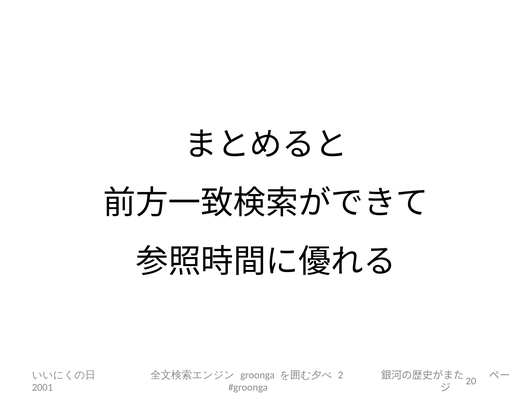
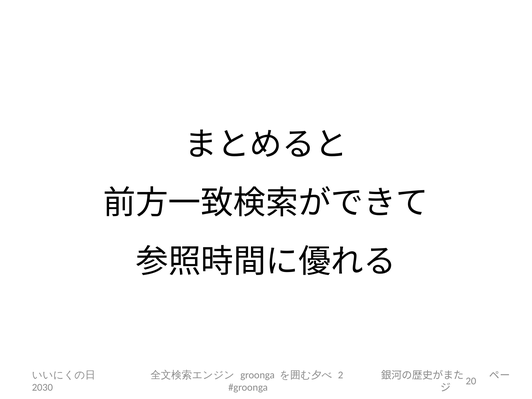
2001: 2001 -> 2030
